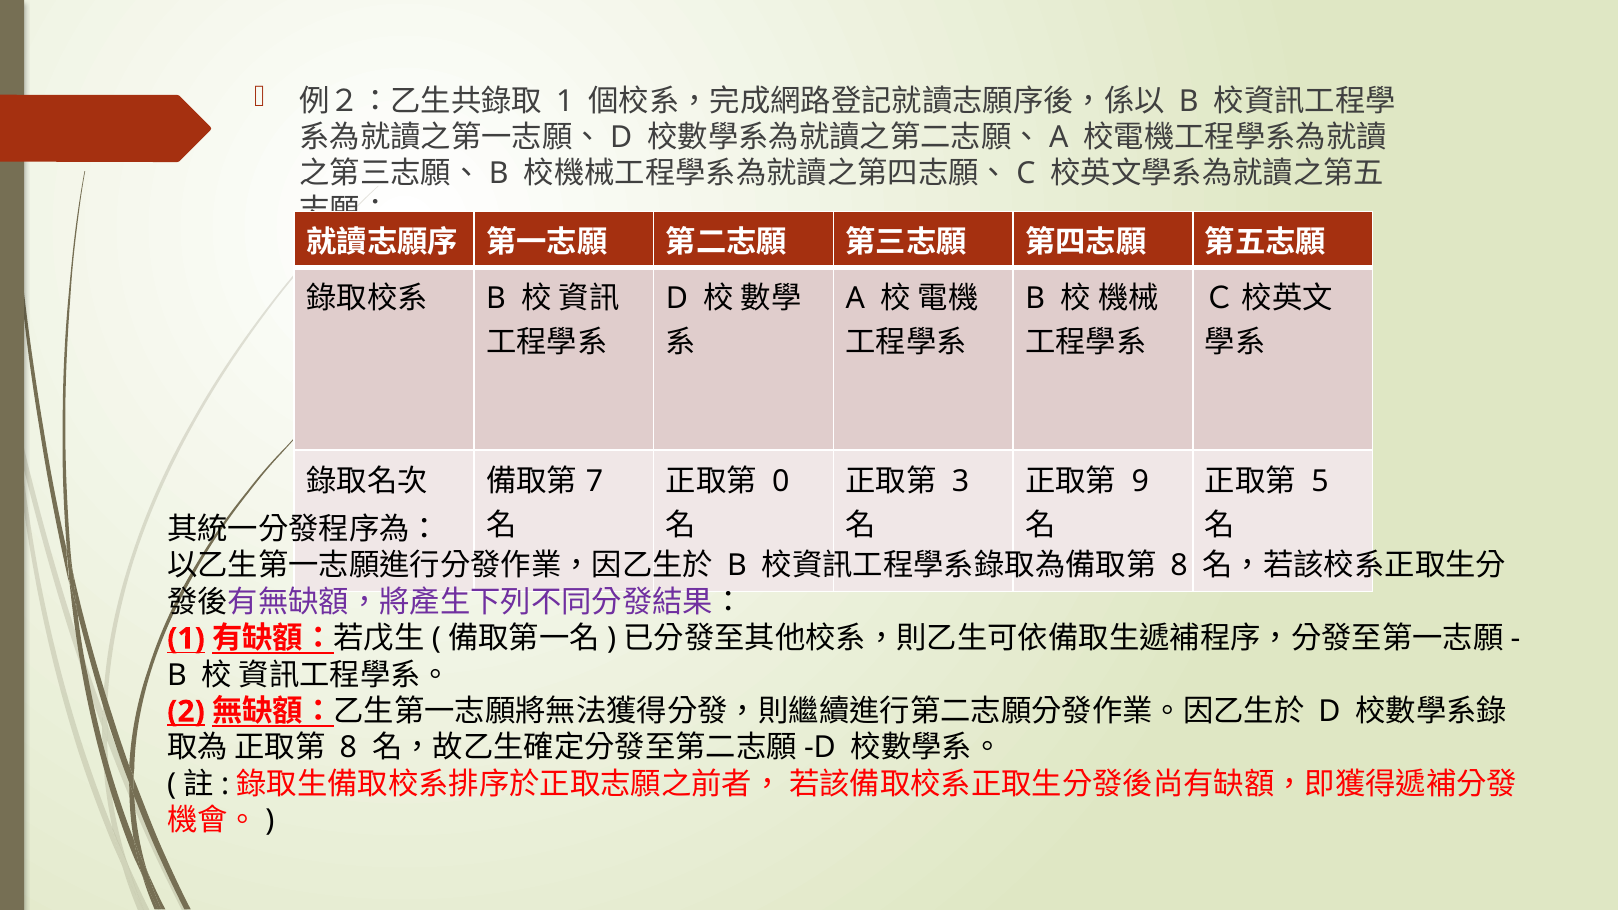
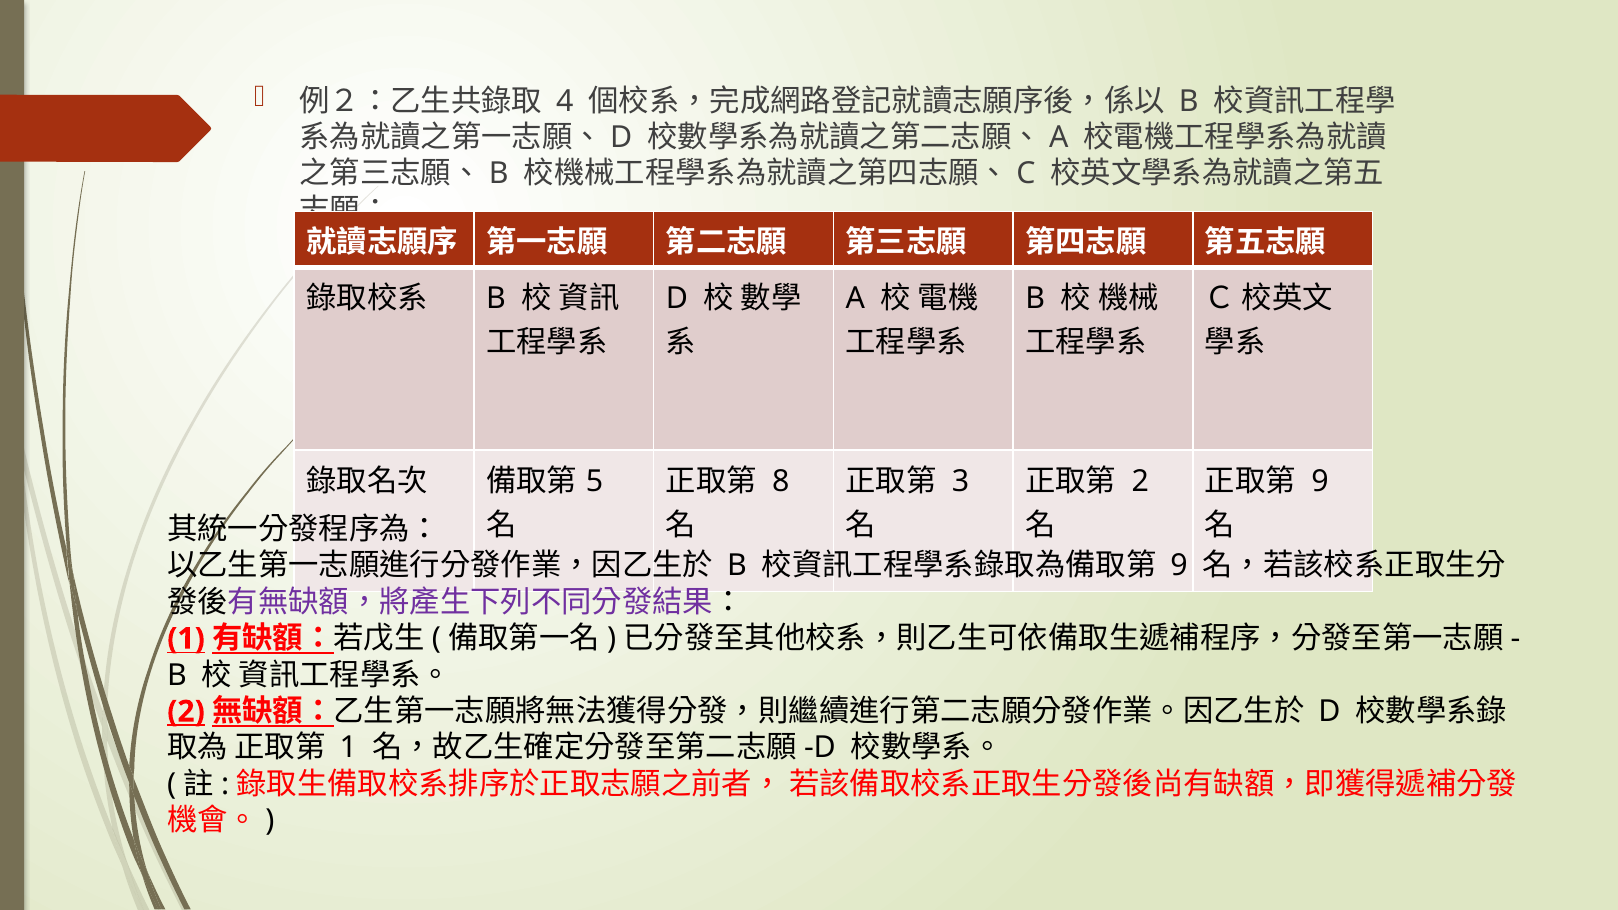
1 at (565, 101): 1 -> 4
7: 7 -> 5
0: 0 -> 8
9 at (1140, 481): 9 -> 2
5 at (1320, 481): 5 -> 9
8 at (1179, 566): 8 -> 9
8 at (348, 748): 8 -> 1
